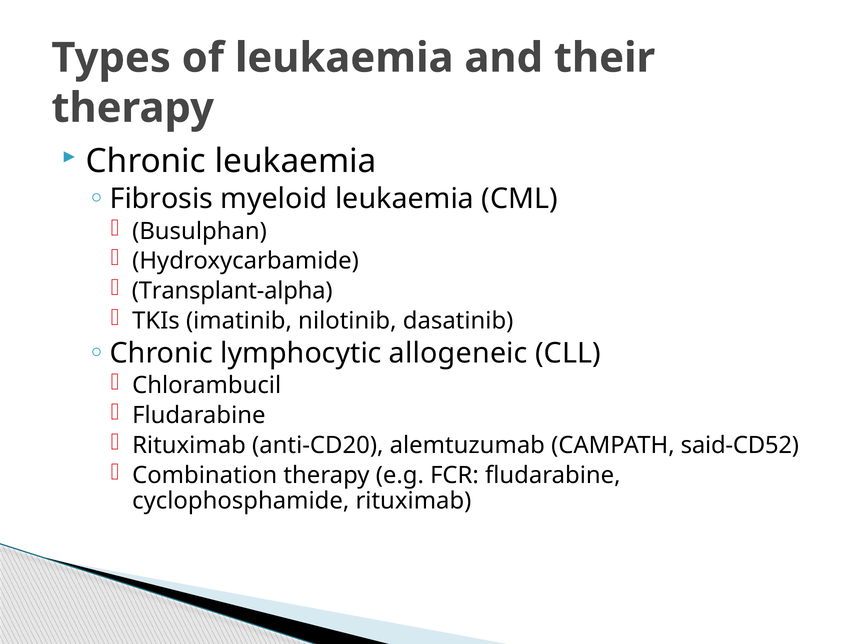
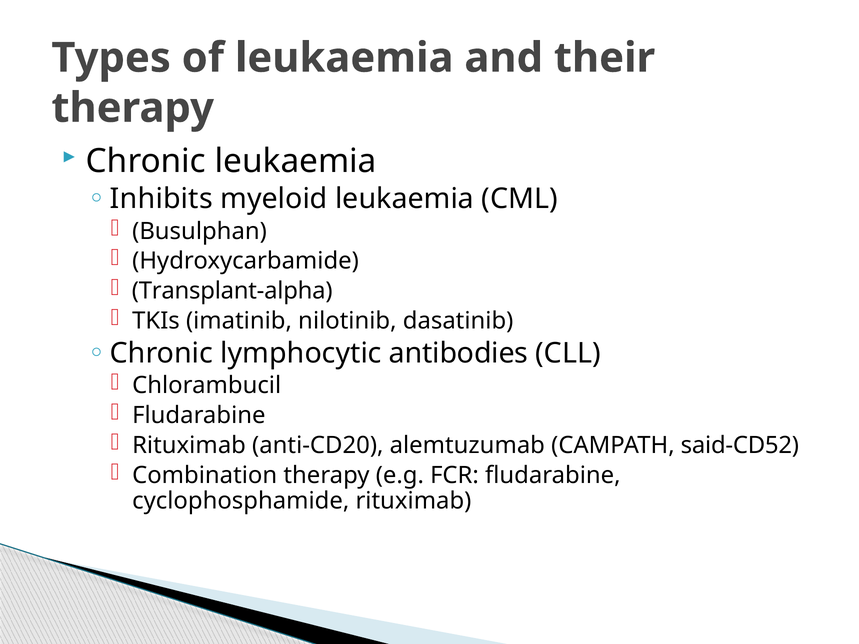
Fibrosis: Fibrosis -> Inhibits
allogeneic: allogeneic -> antibodies
